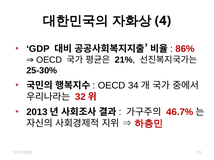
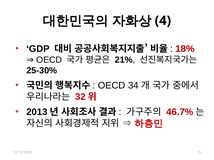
86%: 86% -> 18%
